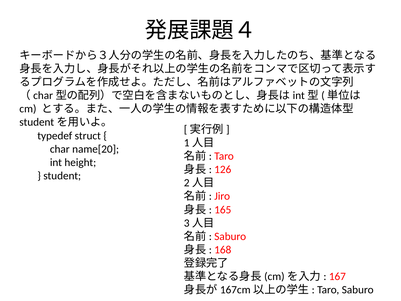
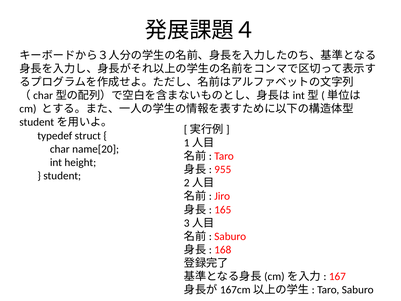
126: 126 -> 955
